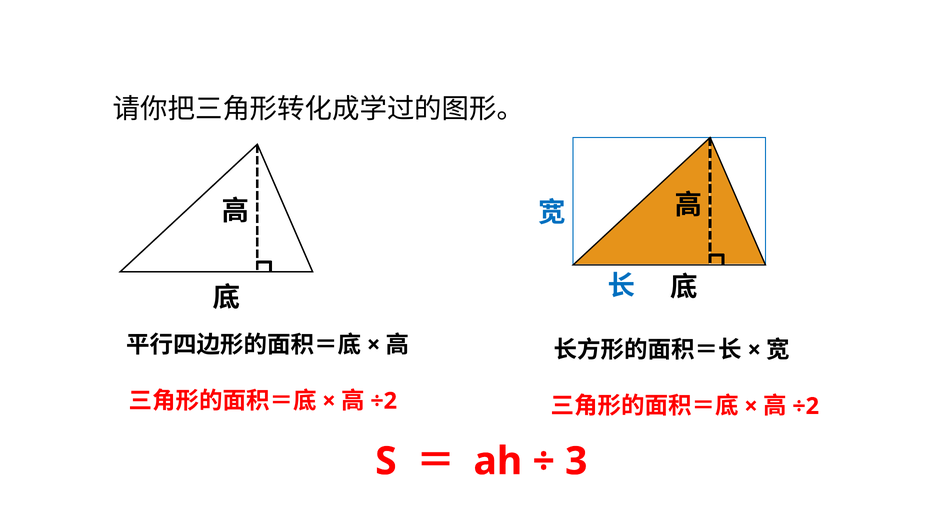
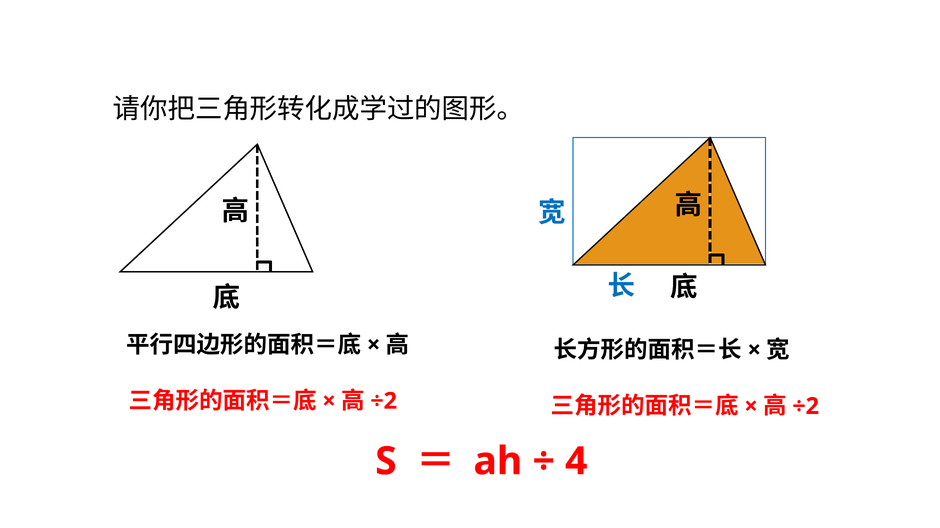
3: 3 -> 4
